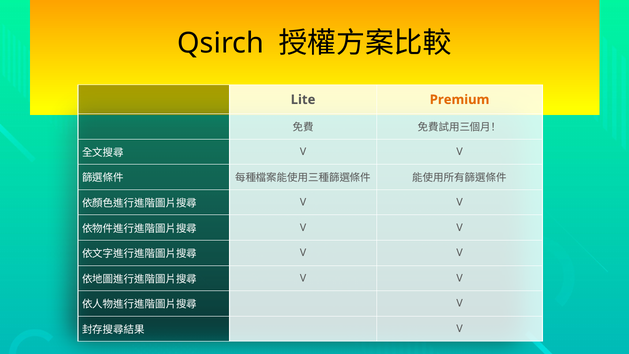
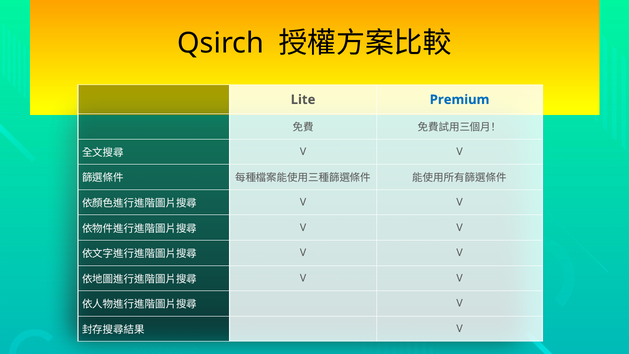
Premium colour: orange -> blue
